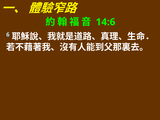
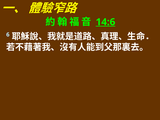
14:6 underline: none -> present
